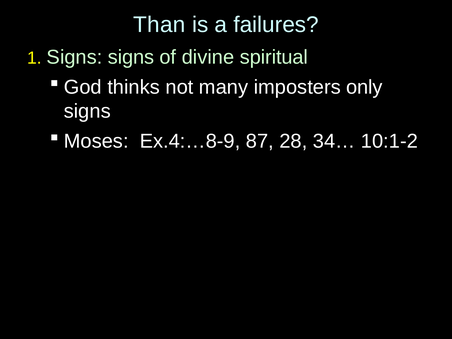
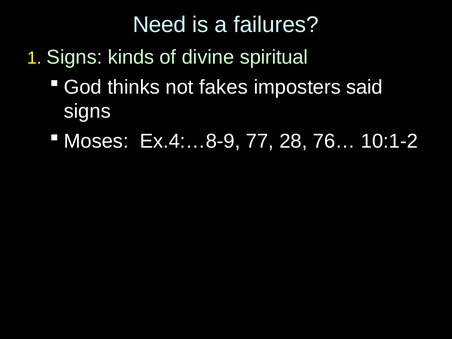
Than: Than -> Need
Signs signs: signs -> kinds
many: many -> fakes
only: only -> said
87: 87 -> 77
34…: 34… -> 76…
